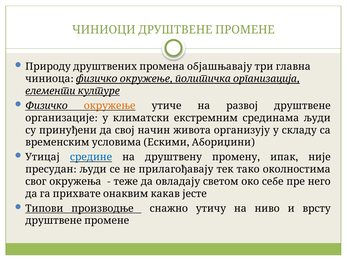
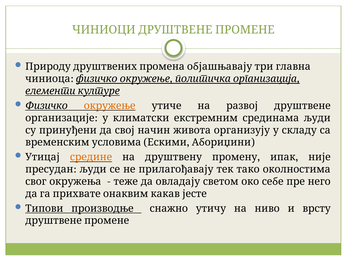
средине colour: blue -> orange
